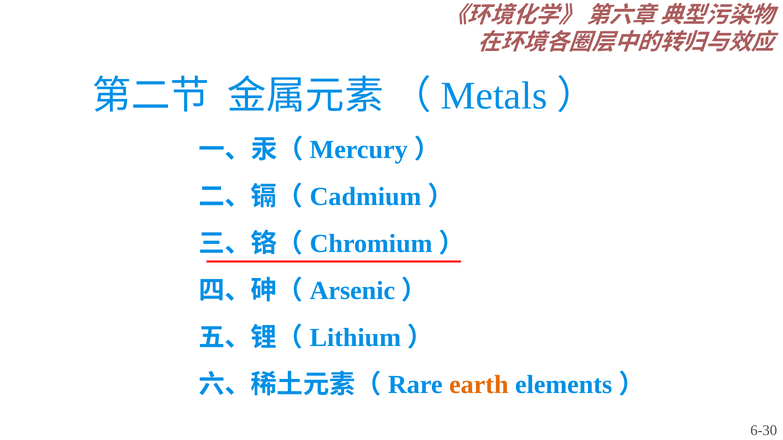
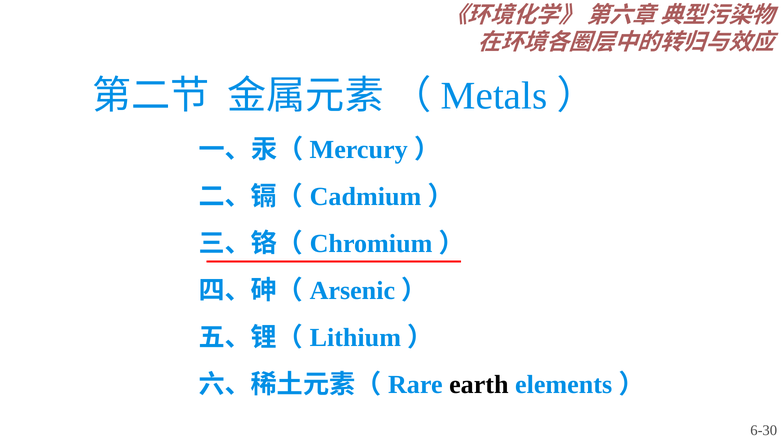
earth colour: orange -> black
